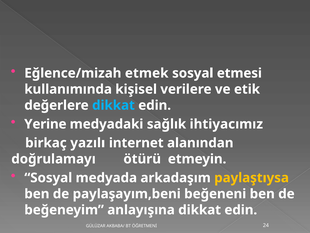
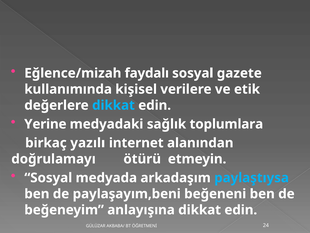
etmek: etmek -> faydalı
etmesi: etmesi -> gazete
ihtiyacımız: ihtiyacımız -> toplumlara
paylaştıysa colour: yellow -> light blue
